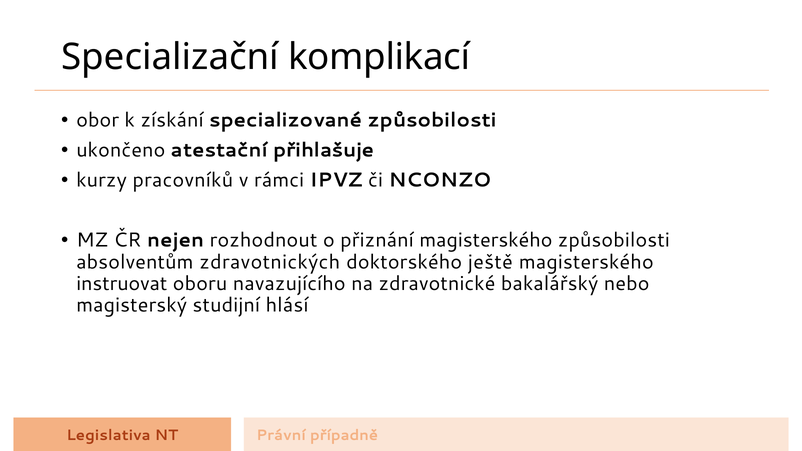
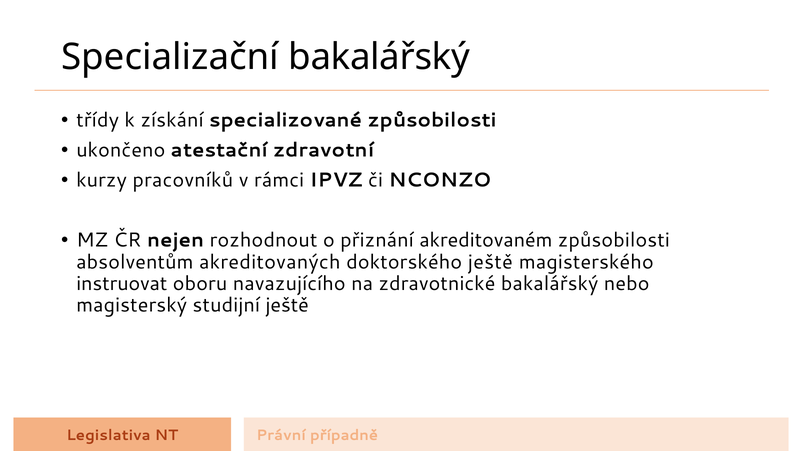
Specializační komplikací: komplikací -> bakalářský
obor: obor -> třídy
přihlašuje: přihlašuje -> zdravotní
přiznání magisterského: magisterského -> akreditovaném
zdravotnických: zdravotnických -> akreditovaných
studijní hlásí: hlásí -> ještě
